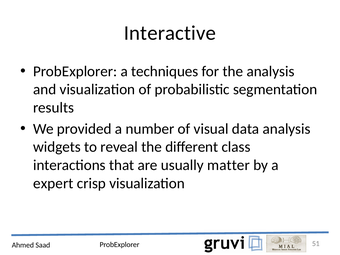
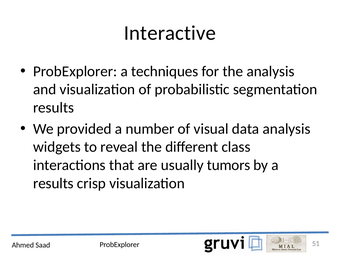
matter: matter -> tumors
expert at (53, 183): expert -> results
